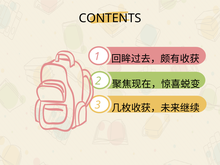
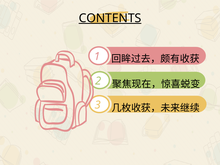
CONTENTS underline: none -> present
